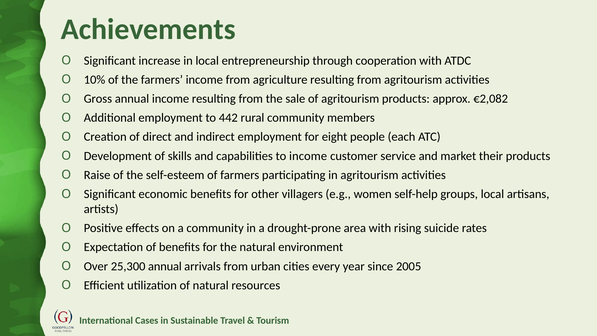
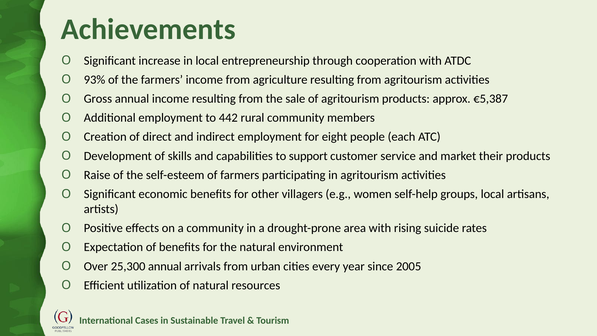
10%: 10% -> 93%
€2,082: €2,082 -> €5,387
to income: income -> support
